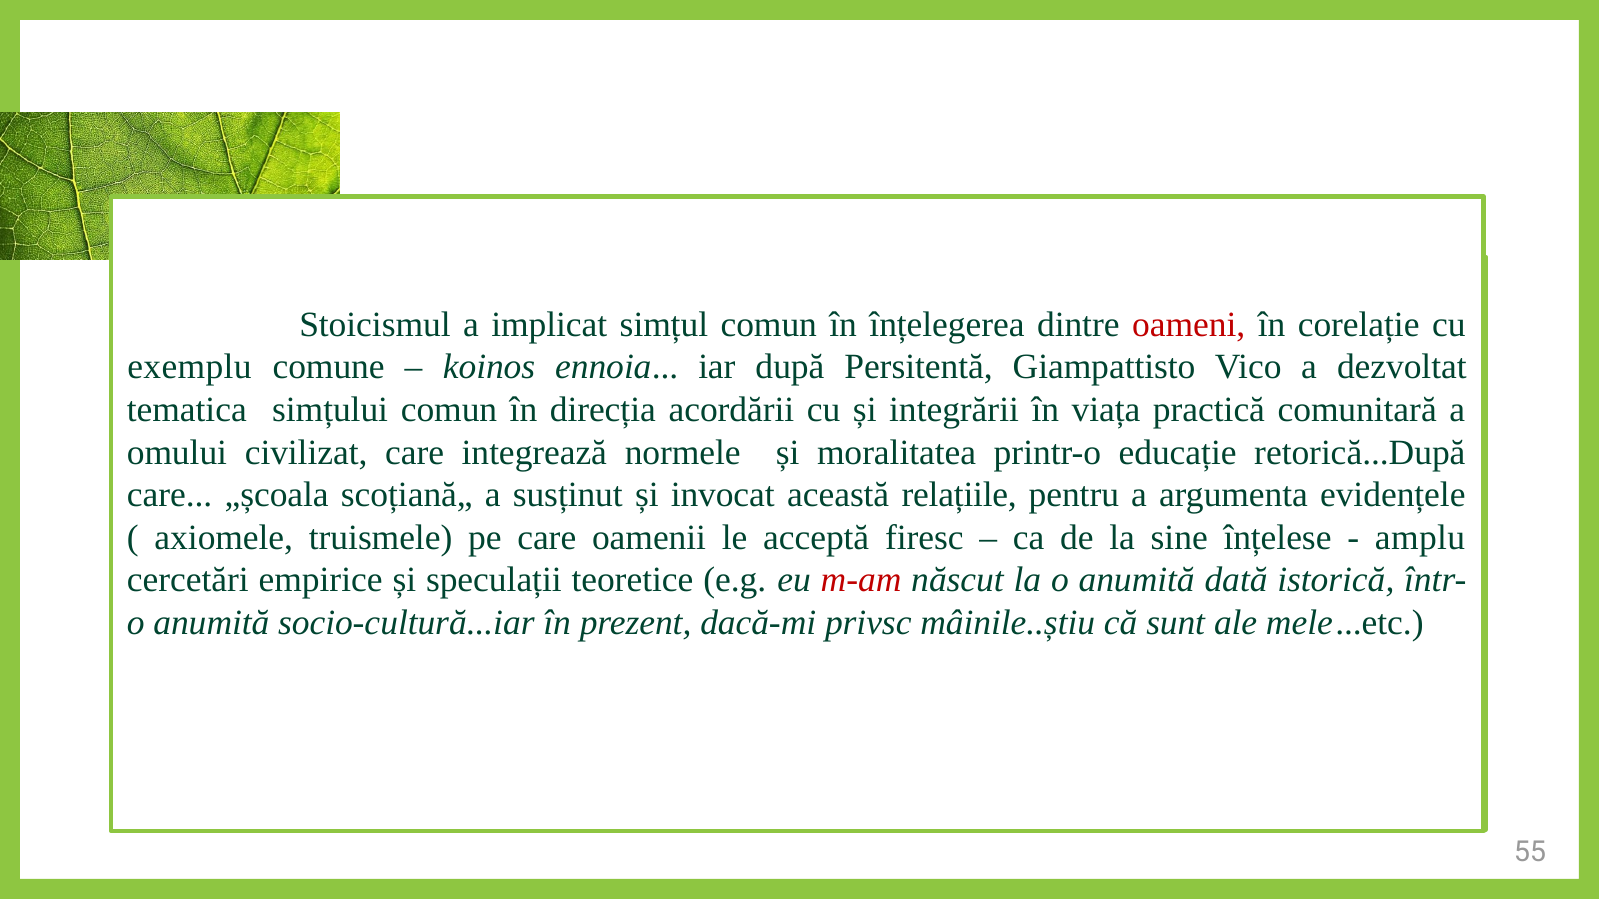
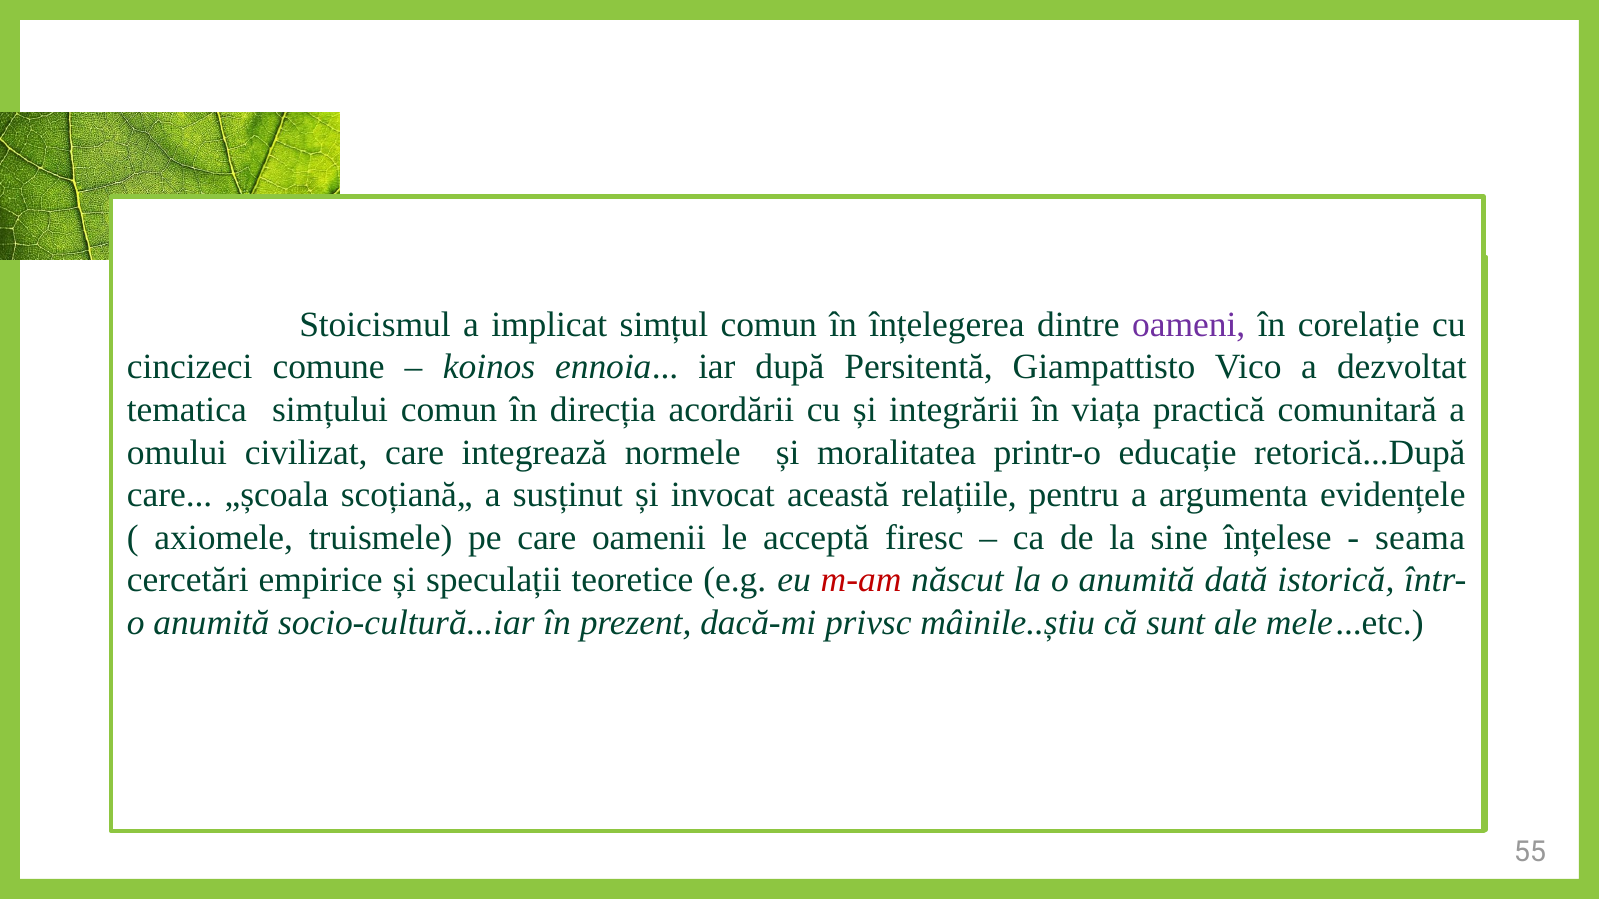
oameni colour: red -> purple
exemplu: exemplu -> cincizeci
amplu: amplu -> seama
